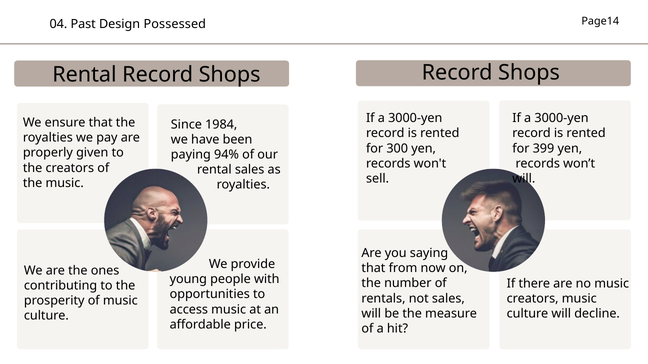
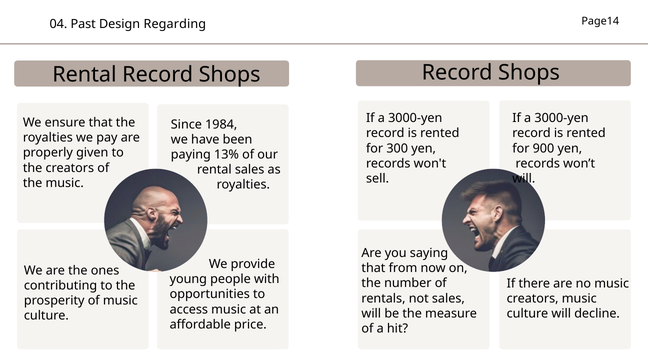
Possessed: Possessed -> Regarding
399: 399 -> 900
94%: 94% -> 13%
